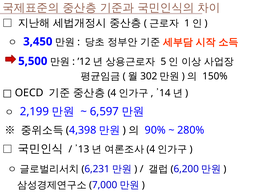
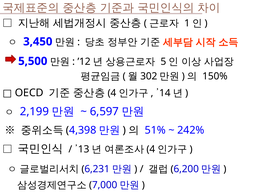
90%: 90% -> 51%
280%: 280% -> 242%
